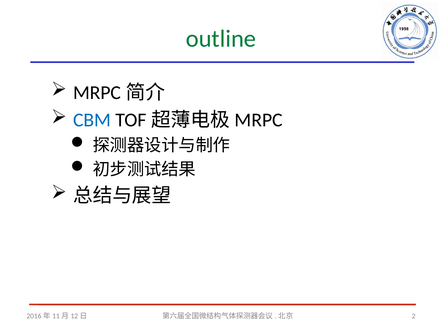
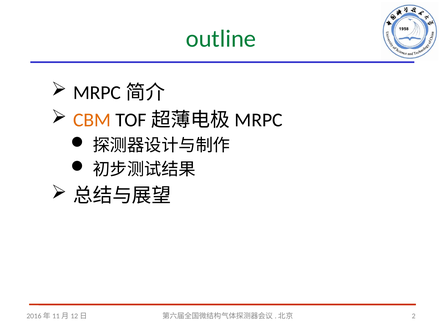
CBM colour: blue -> orange
